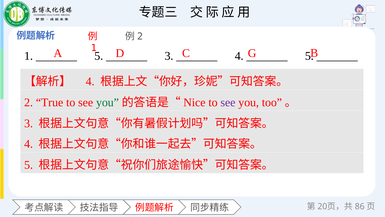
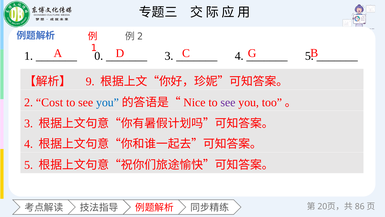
5 at (99, 56): 5 -> 0
4 at (90, 81): 4 -> 9
True: True -> Cost
you at (107, 102) colour: green -> blue
